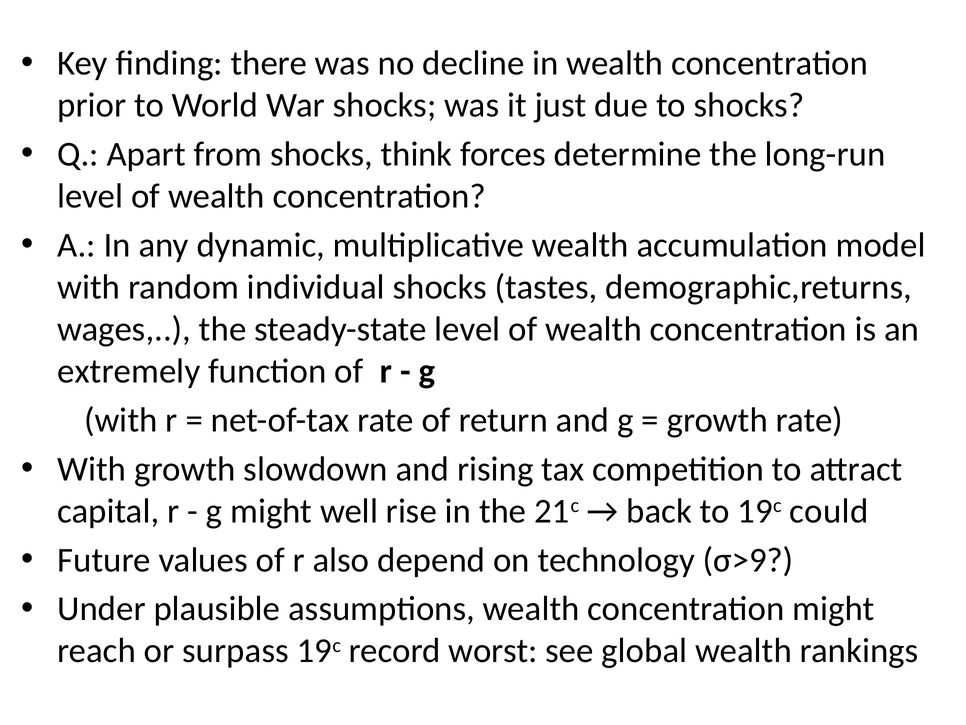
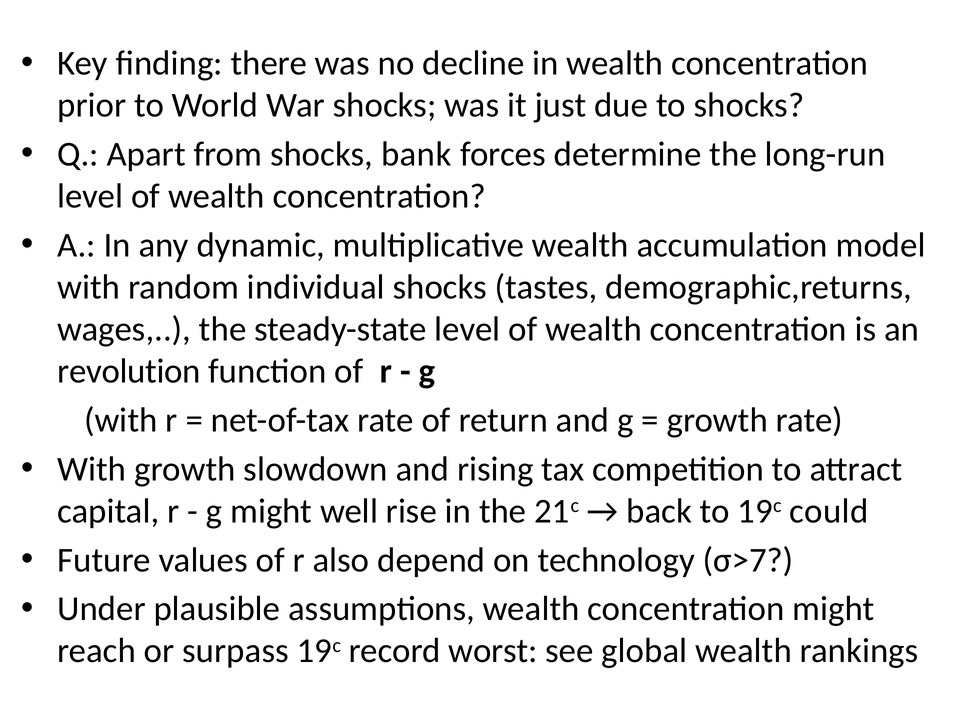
think: think -> bank
extremely: extremely -> revolution
σ>9: σ>9 -> σ>7
